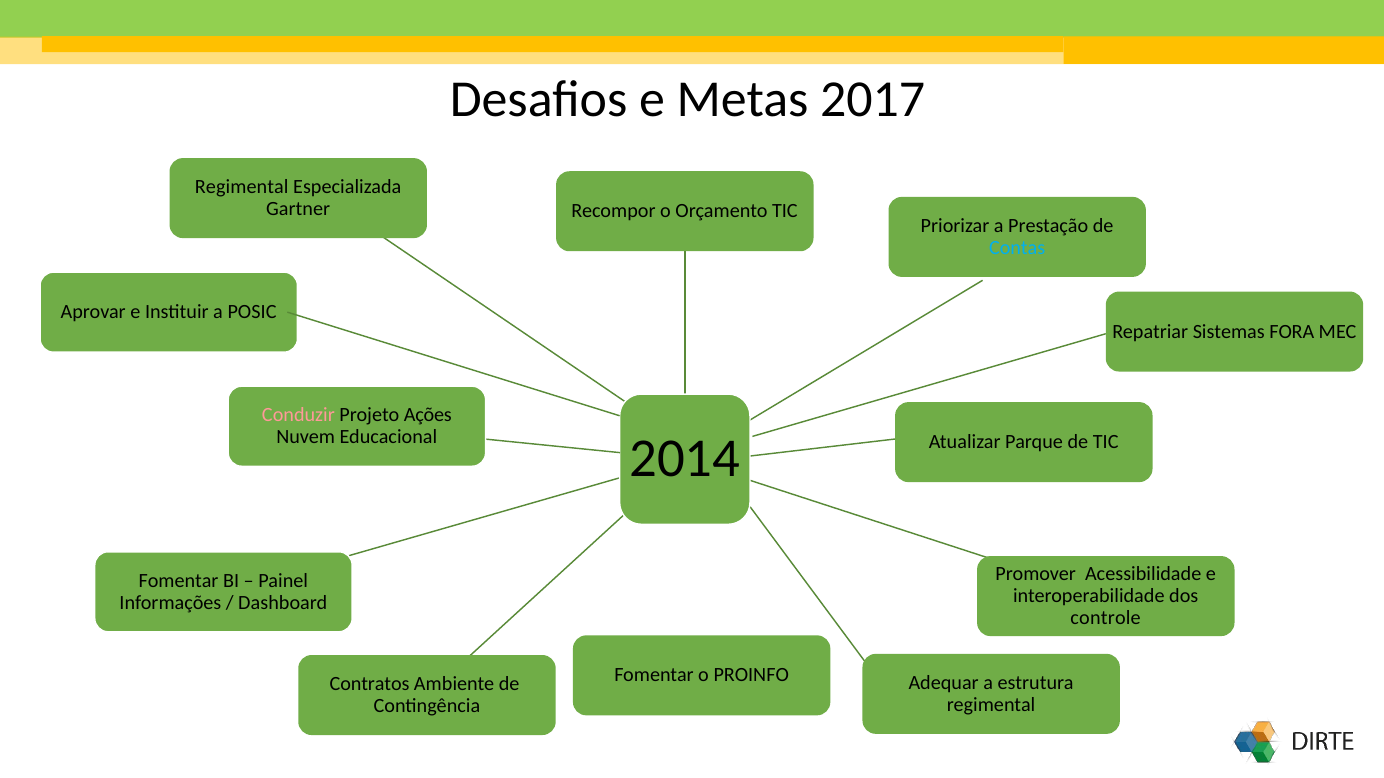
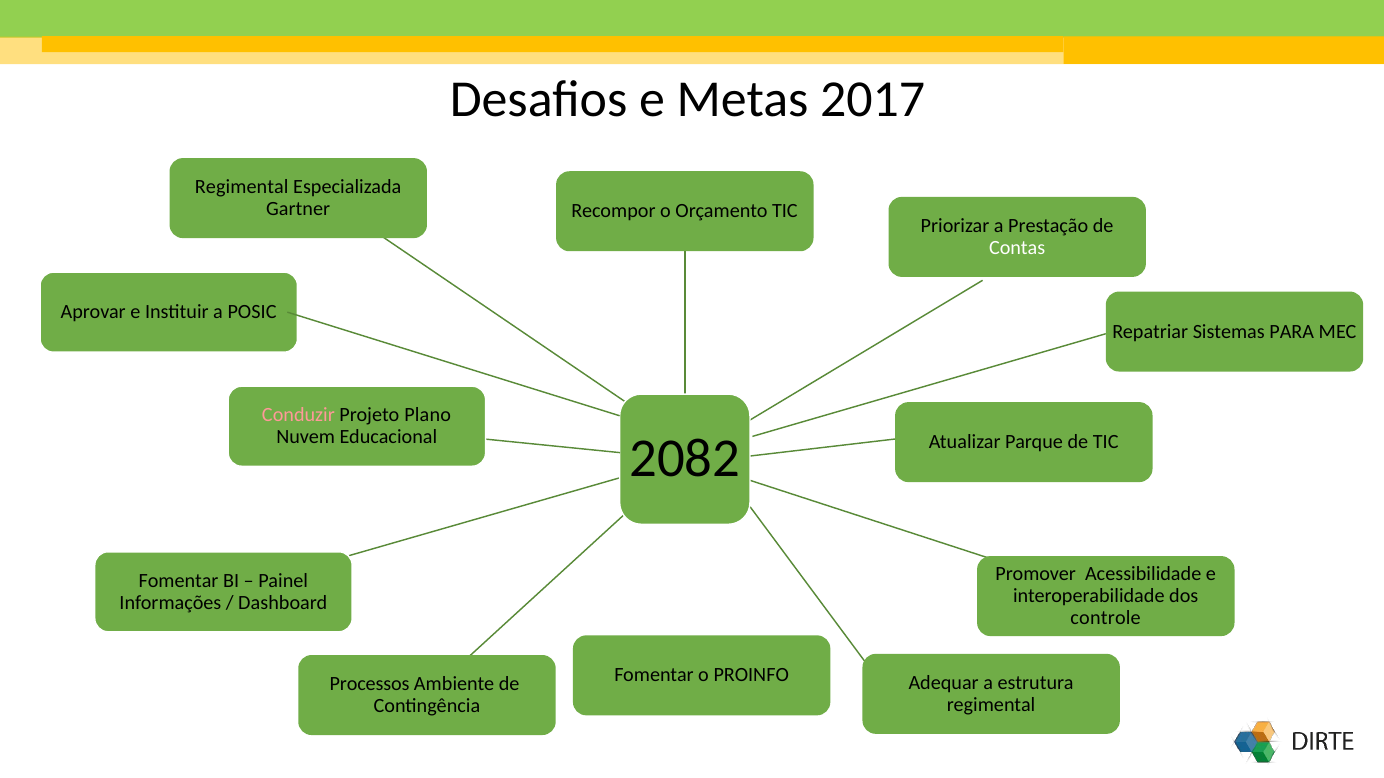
Contas colour: light blue -> white
FORA: FORA -> PARA
Ações: Ações -> Plano
2014: 2014 -> 2082
Contratos: Contratos -> Processos
